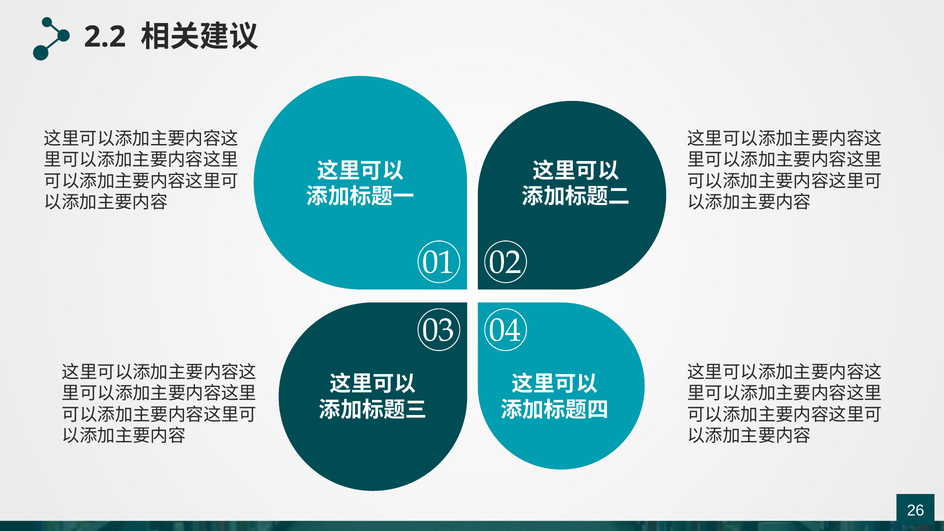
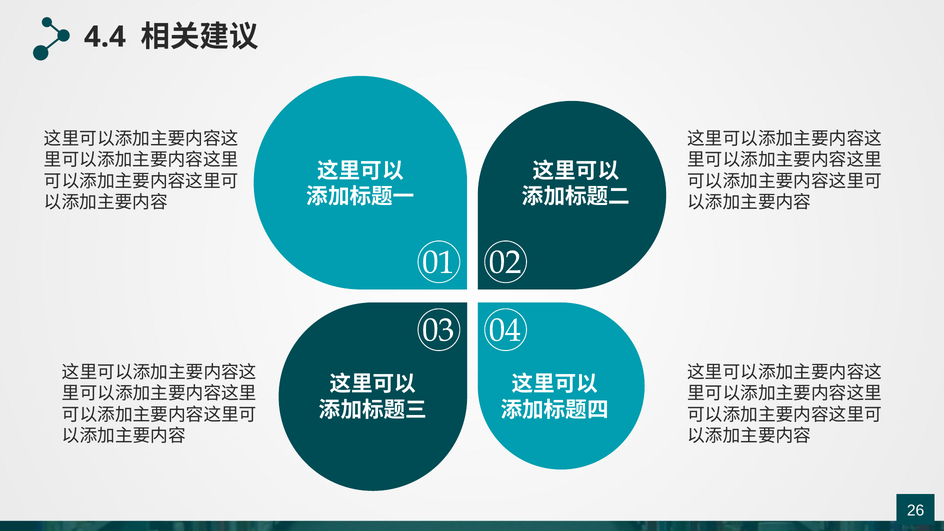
2.2: 2.2 -> 4.4
